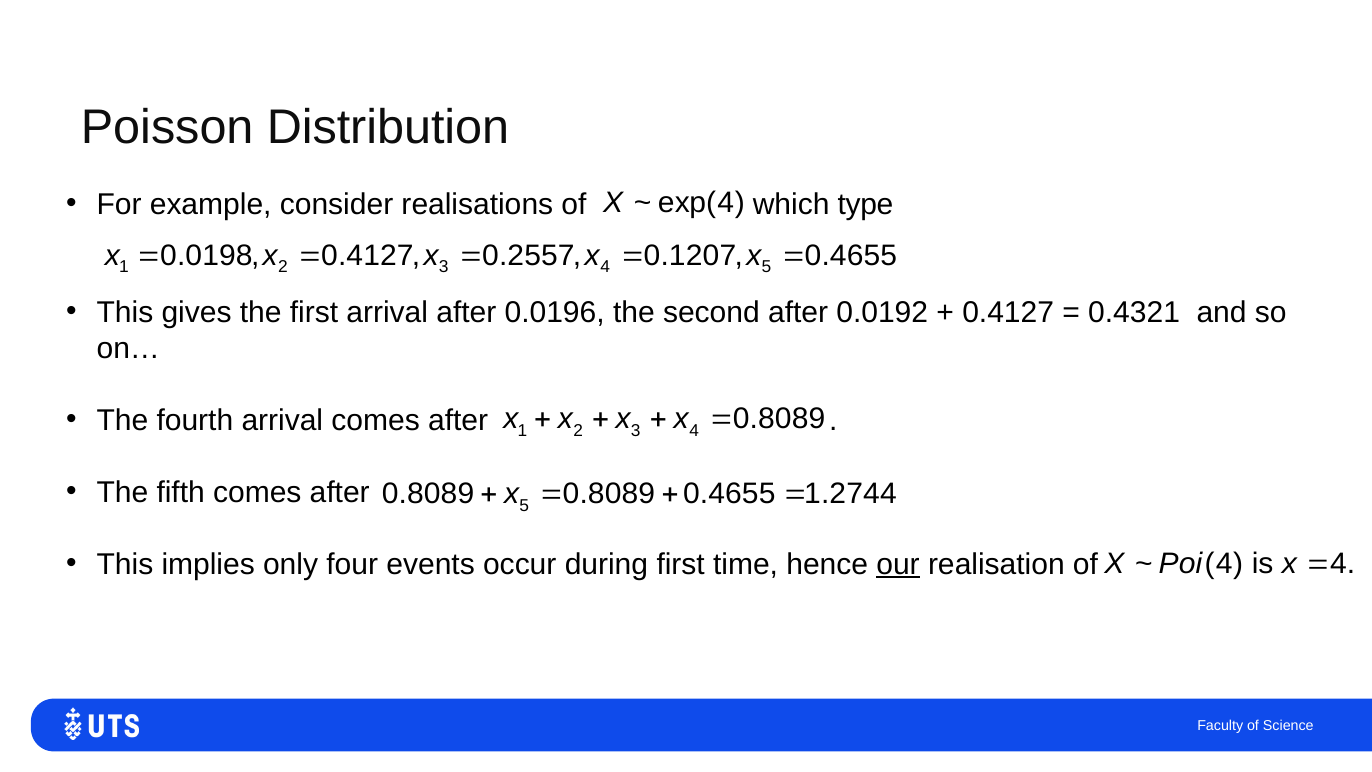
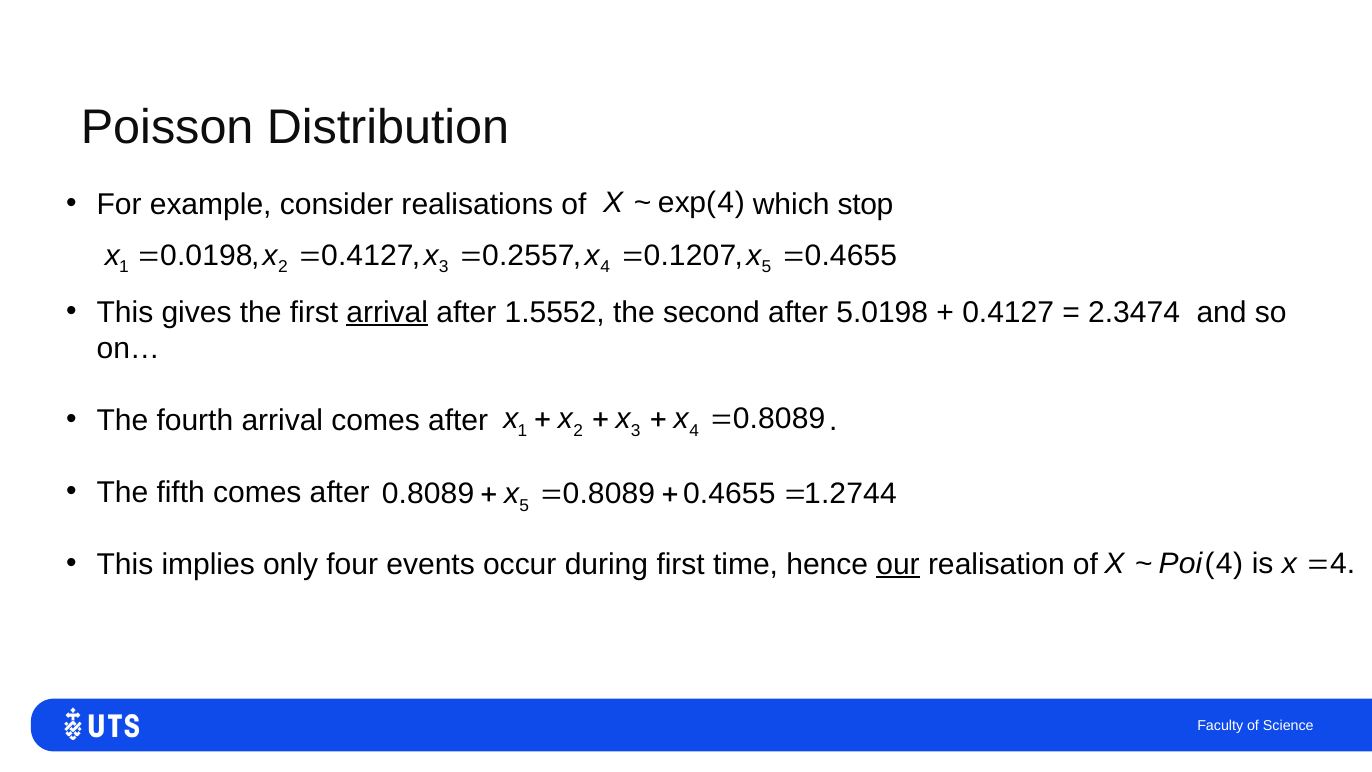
type: type -> stop
arrival at (387, 312) underline: none -> present
0.0196: 0.0196 -> 1.5552
0.0192: 0.0192 -> 5.0198
0.4321: 0.4321 -> 2.3474
